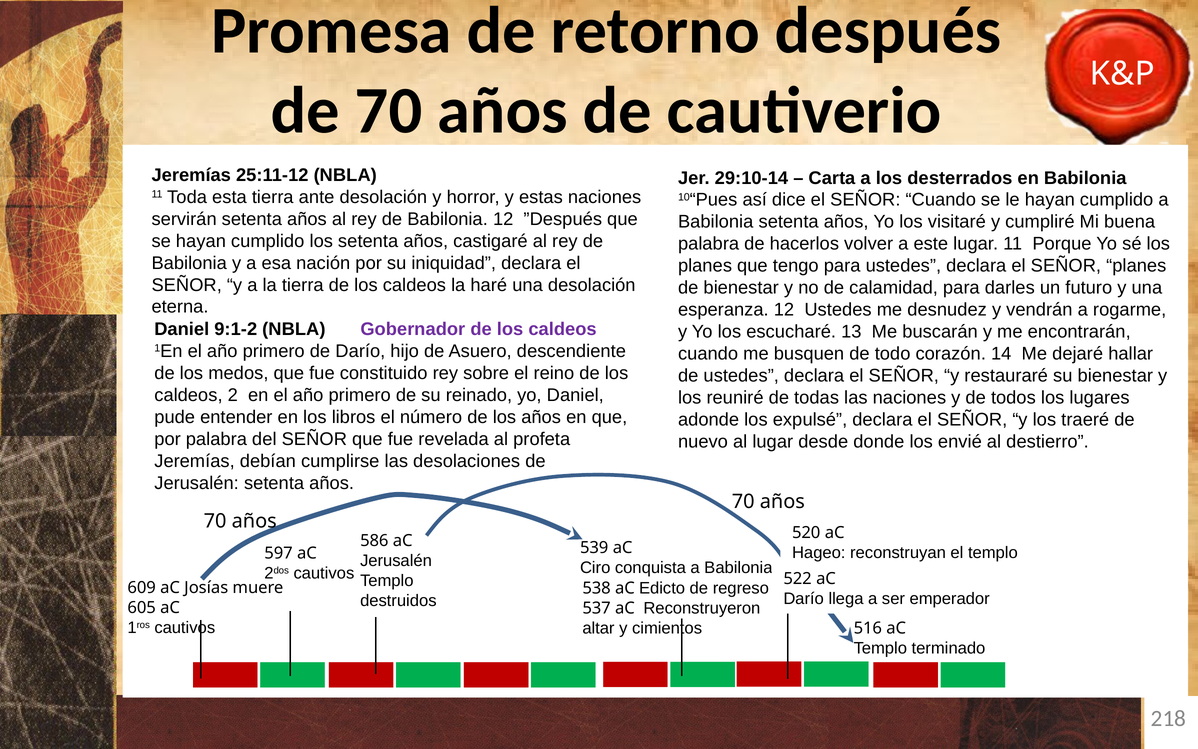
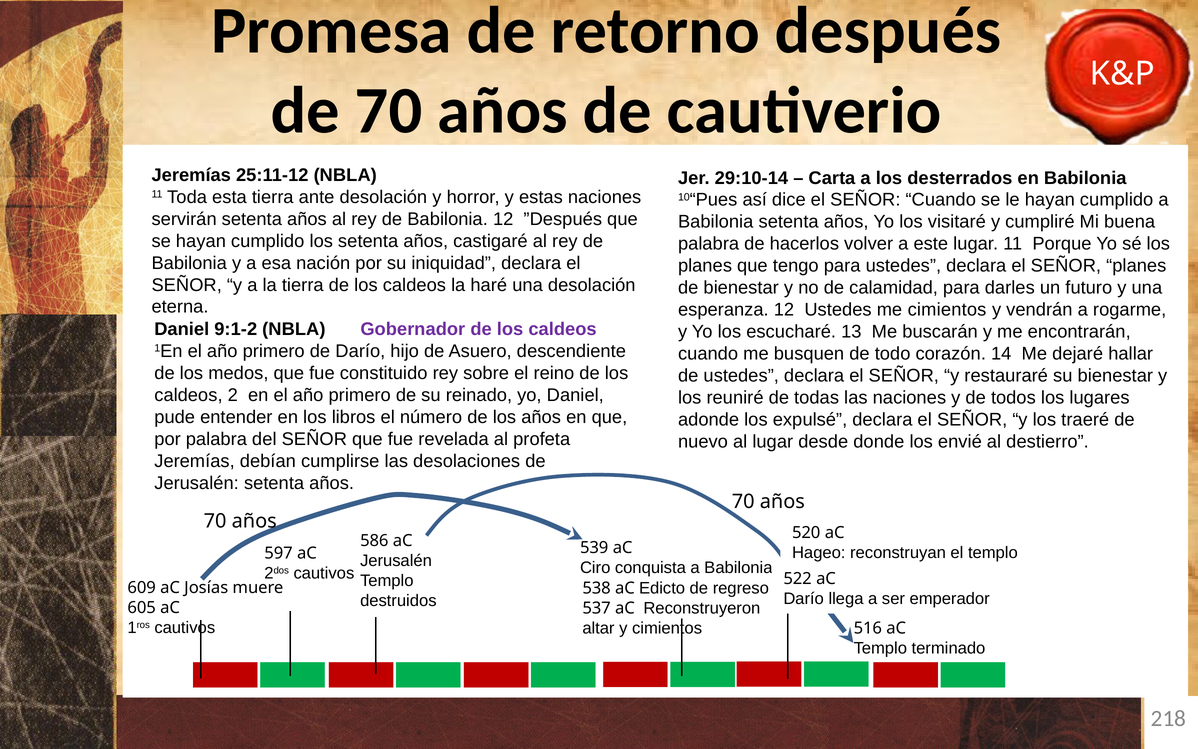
me desnudez: desnudez -> cimientos
